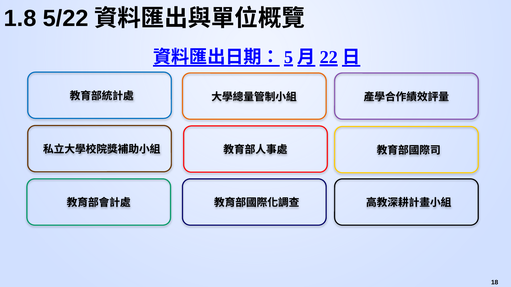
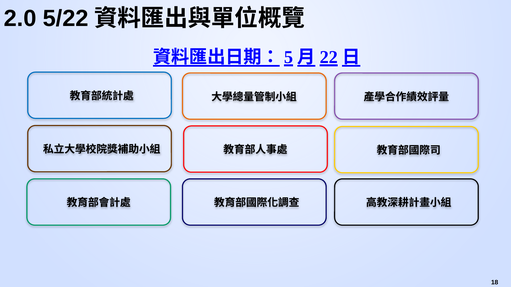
1.8: 1.8 -> 2.0
